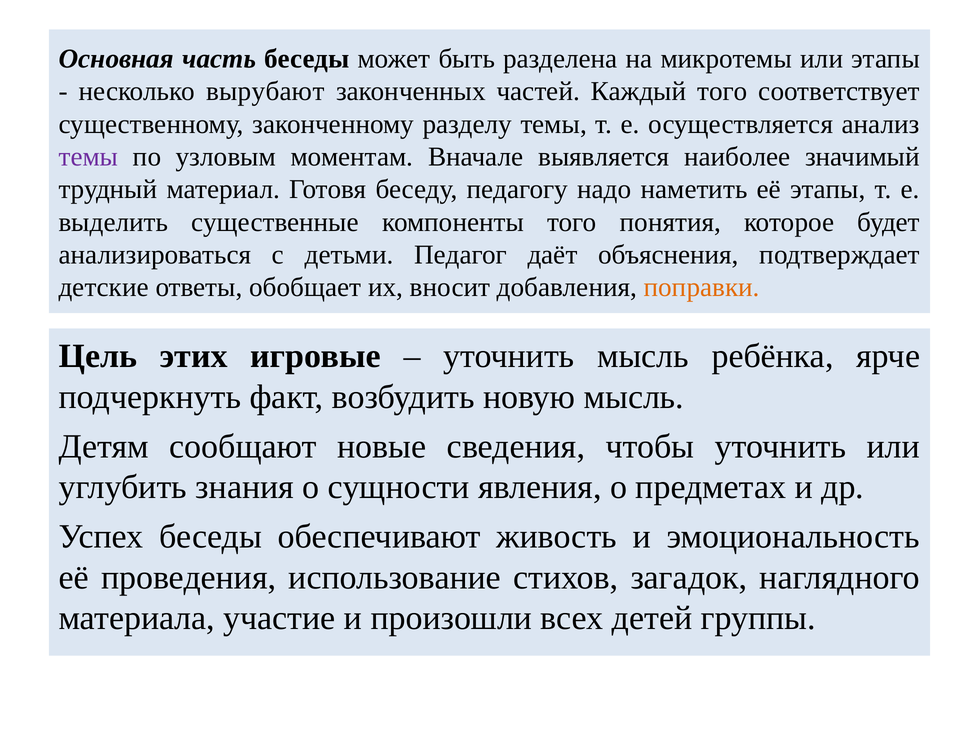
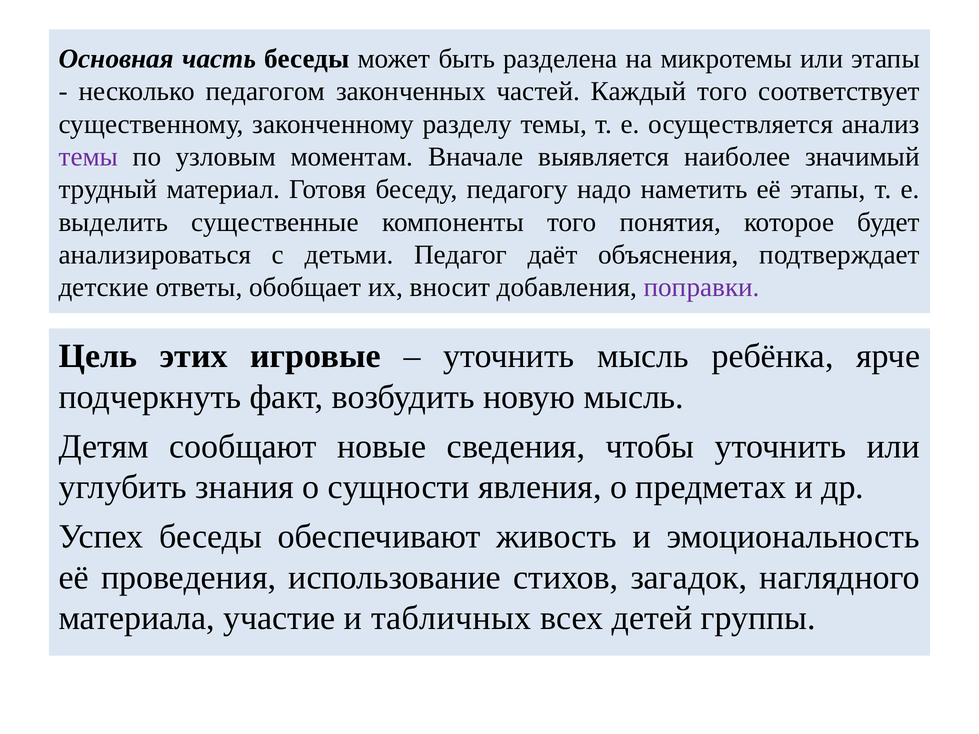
вырубают: вырубают -> педагогом
поправки colour: orange -> purple
произошли: произошли -> табличных
